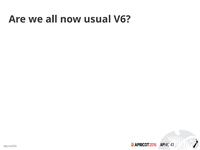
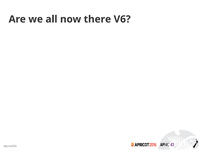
usual: usual -> there
